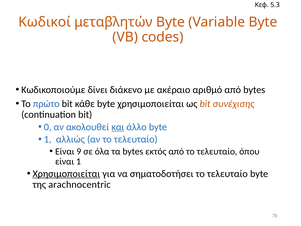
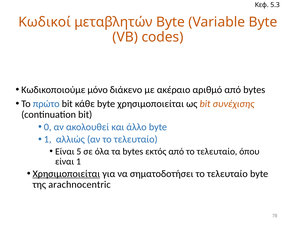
δίνει: δίνει -> μόνο
και underline: present -> none
9: 9 -> 5
